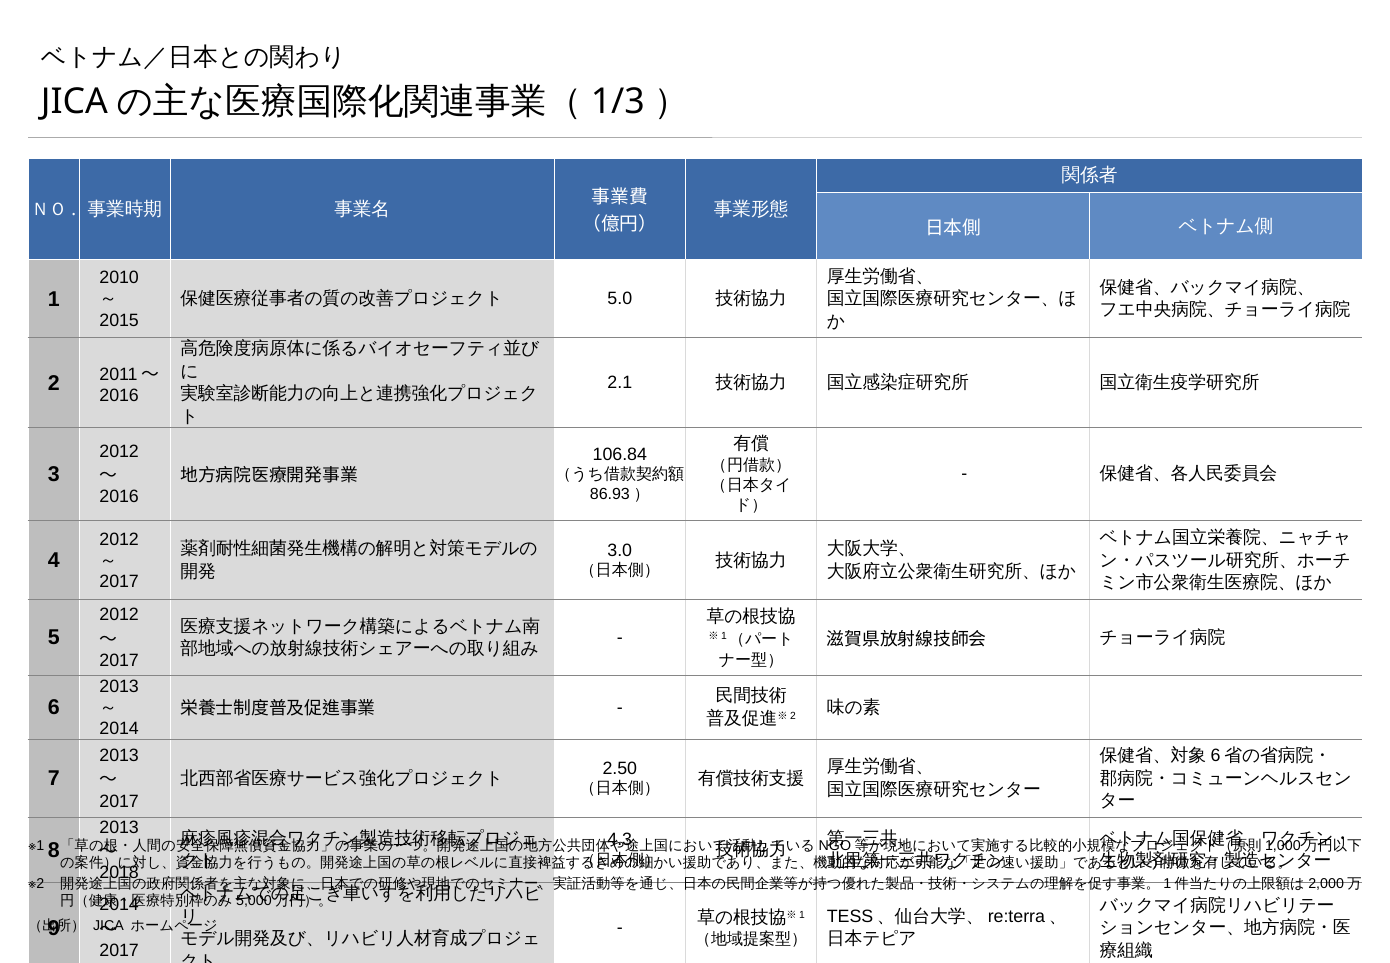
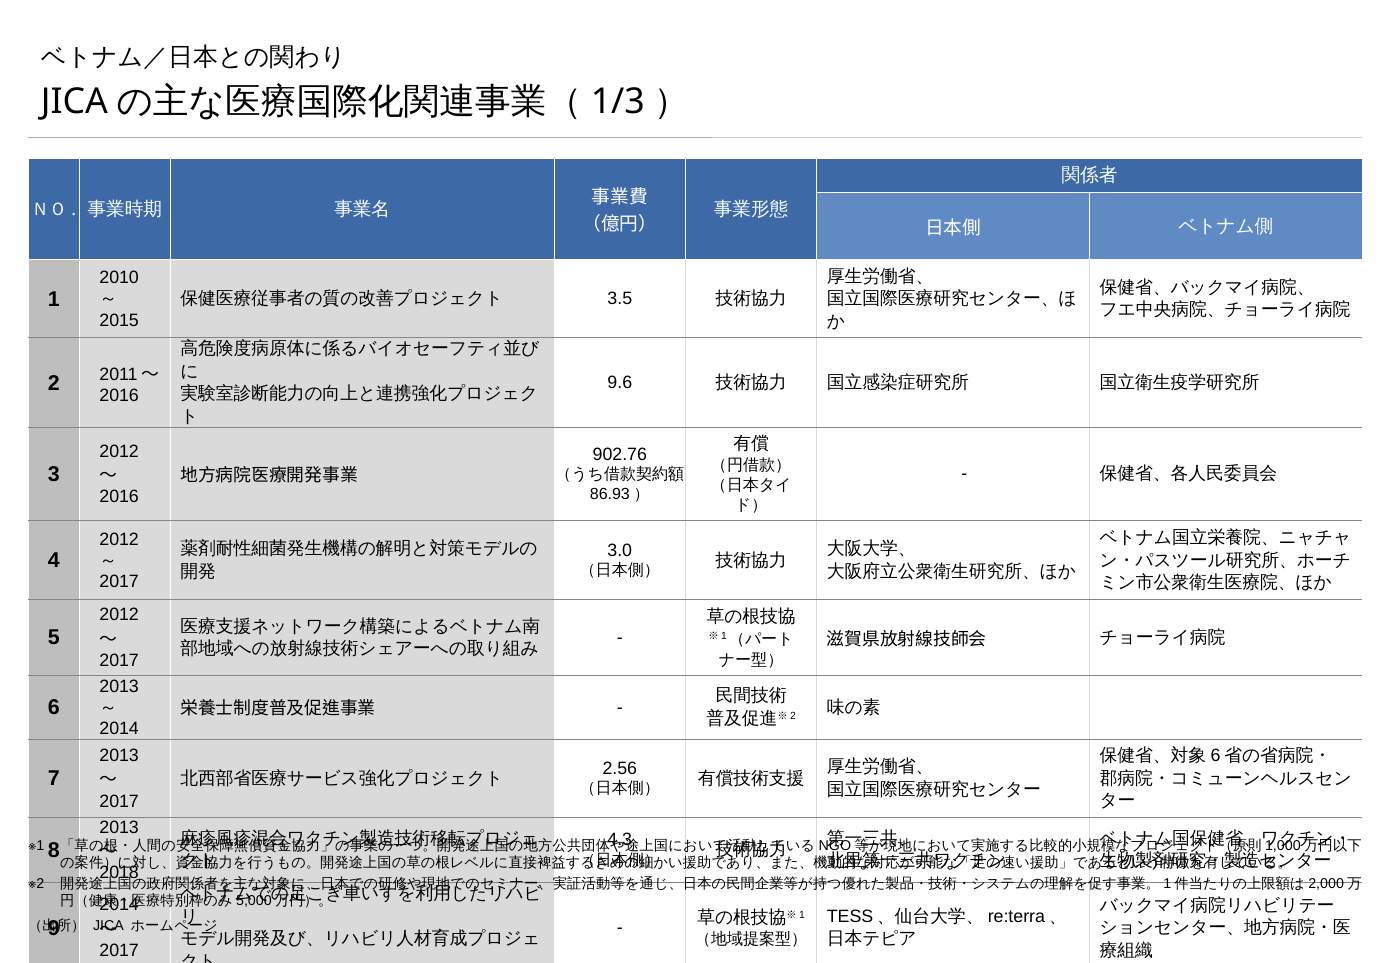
5.0: 5.0 -> 3.5
2.1: 2.1 -> 9.6
106.84: 106.84 -> 902.76
2.50: 2.50 -> 2.56
